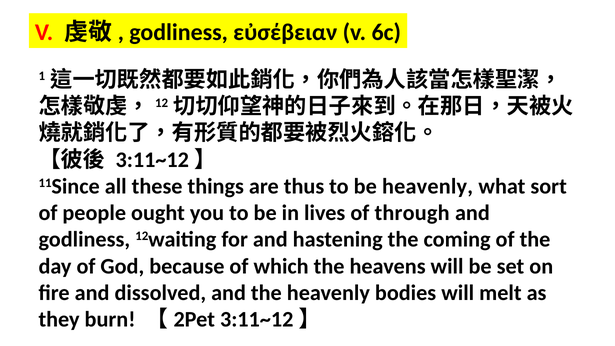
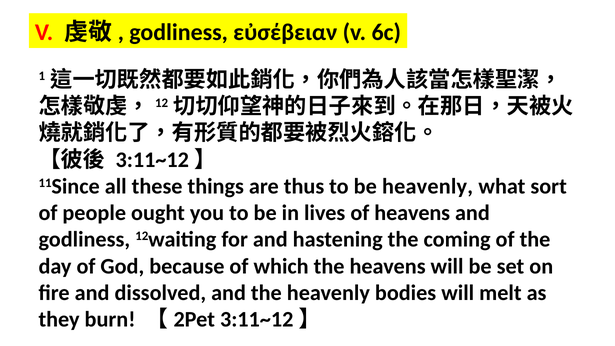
of through: through -> heavens
